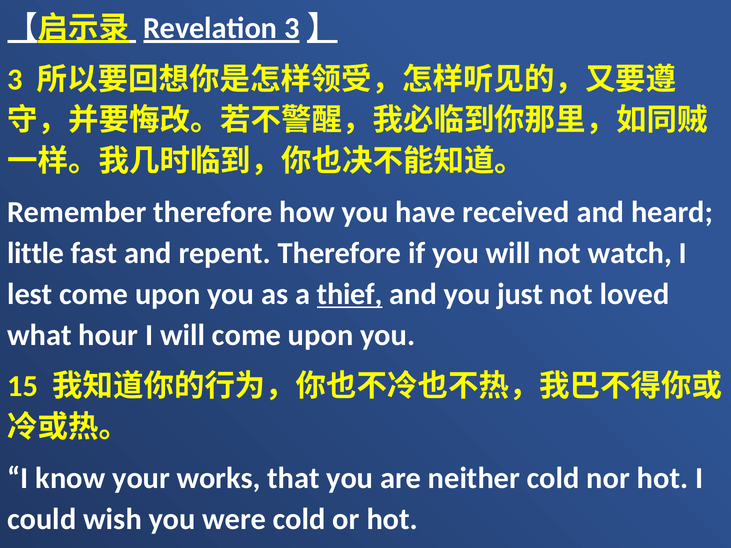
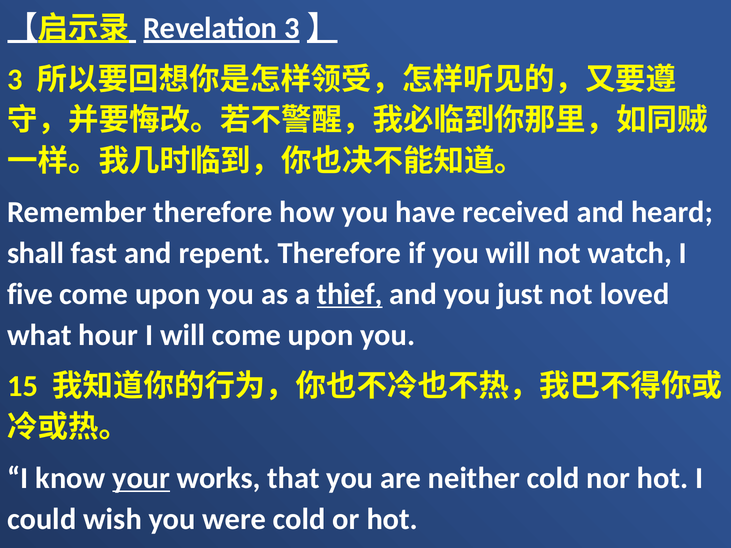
little: little -> shall
lest: lest -> five
your underline: none -> present
